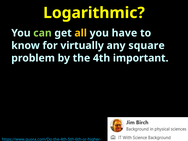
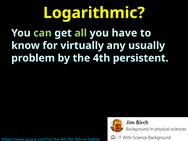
all colour: yellow -> light green
square: square -> usually
important: important -> persistent
